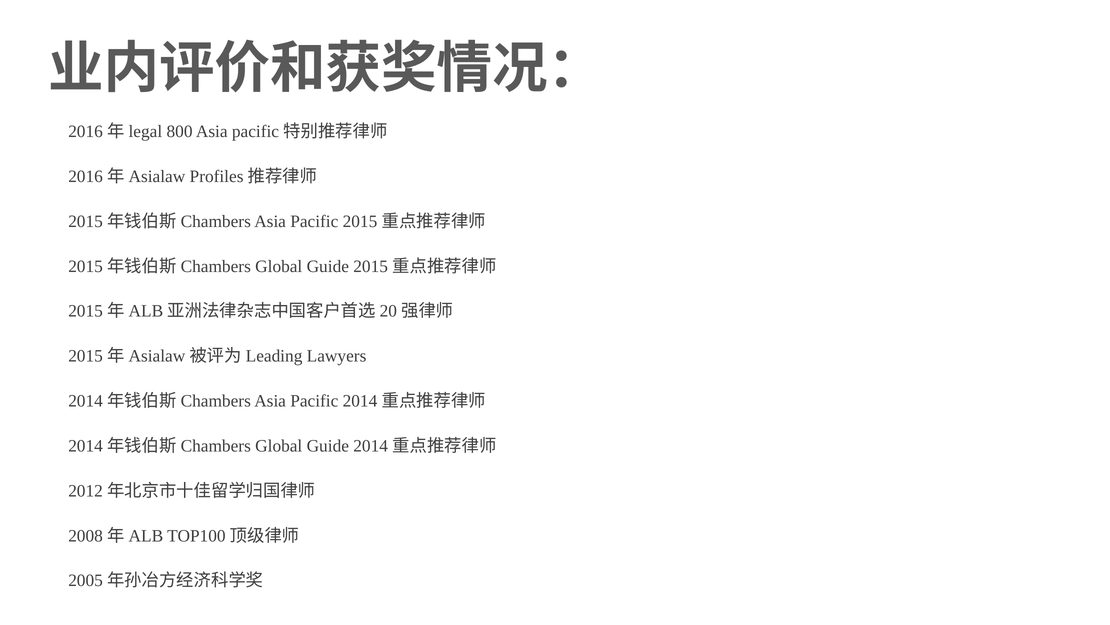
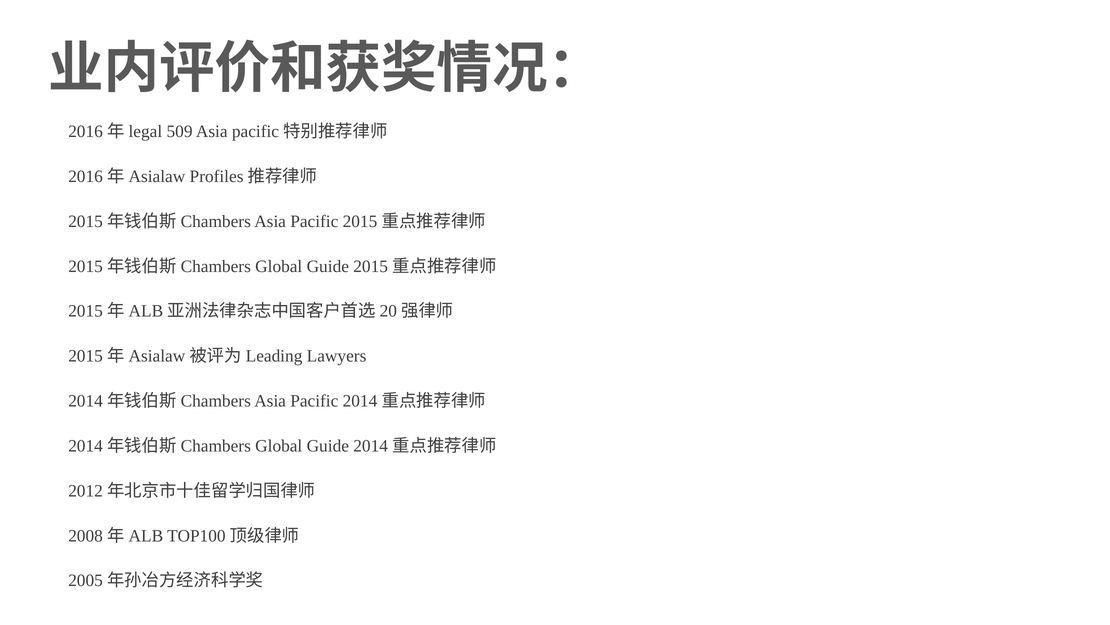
800: 800 -> 509
